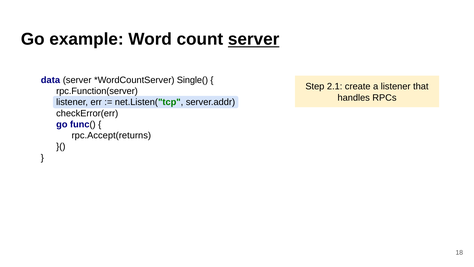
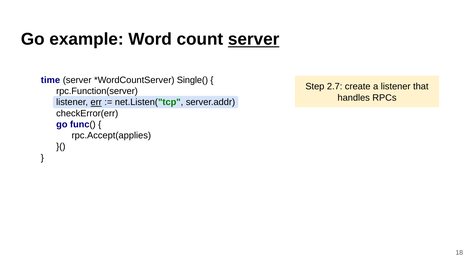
data: data -> time
2.1: 2.1 -> 2.7
err underline: none -> present
rpc.Accept(returns: rpc.Accept(returns -> rpc.Accept(applies
